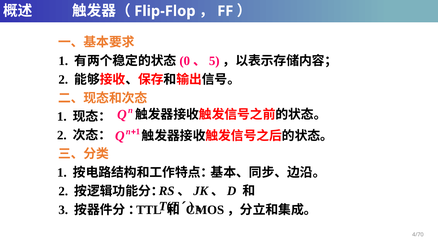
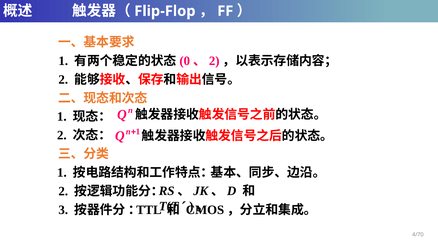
5 at (214, 61): 5 -> 2
